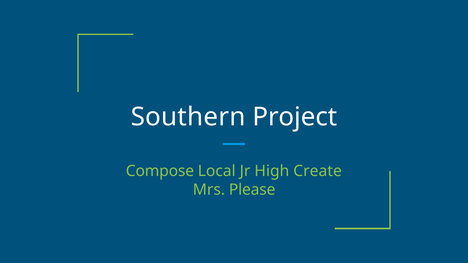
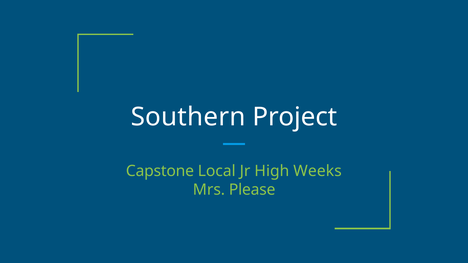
Compose: Compose -> Capstone
Create: Create -> Weeks
